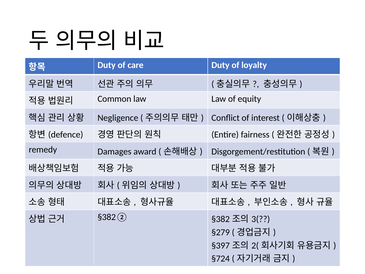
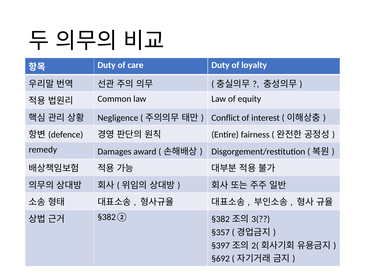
§279: §279 -> §357
§724: §724 -> §692
